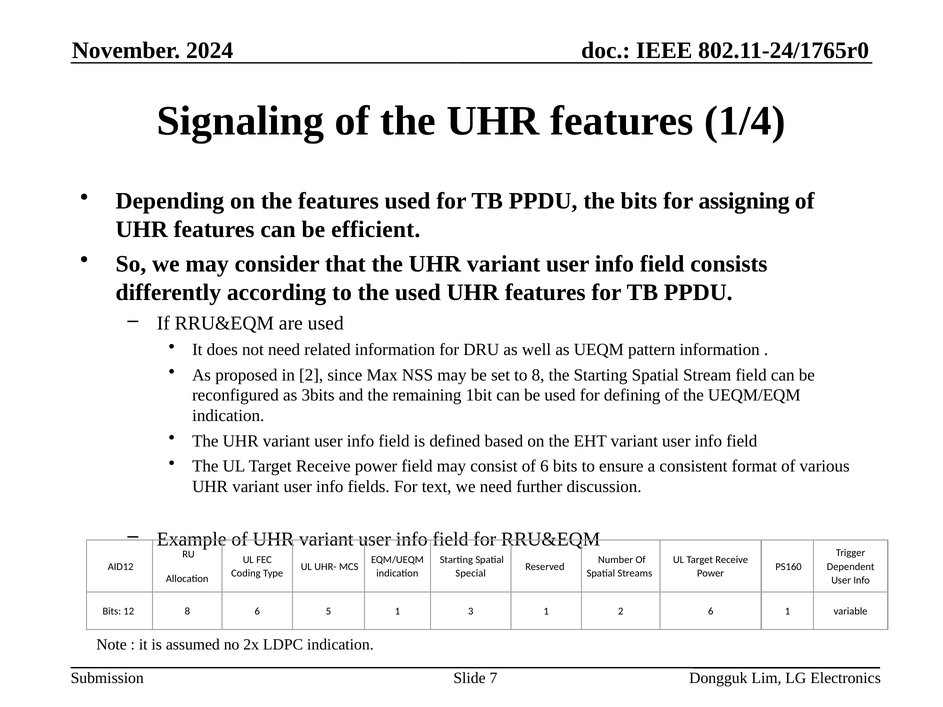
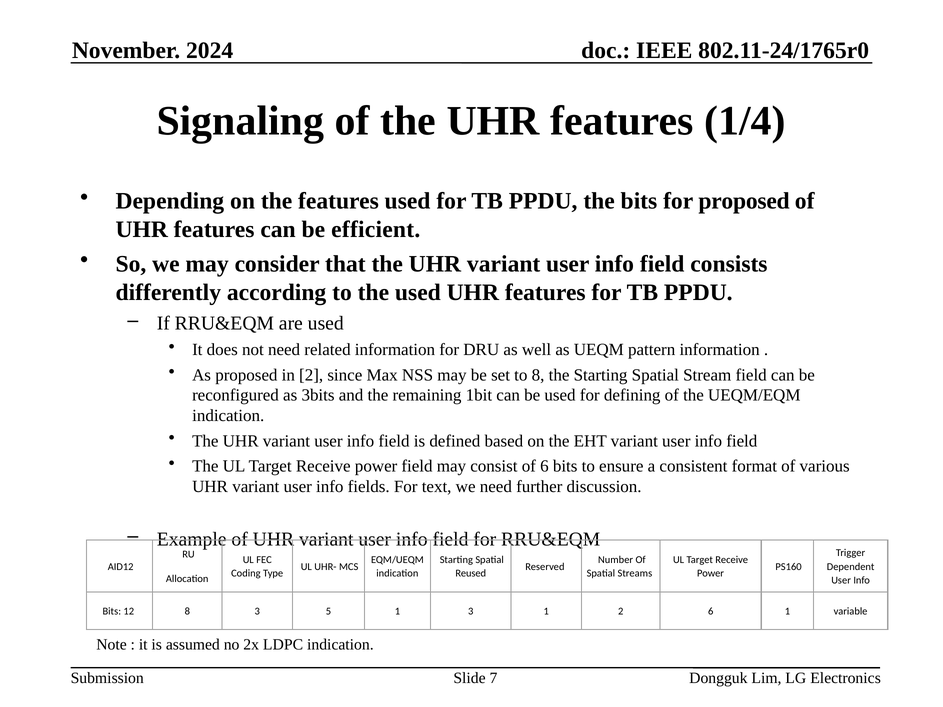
for assigning: assigning -> proposed
Special: Special -> Reused
8 6: 6 -> 3
